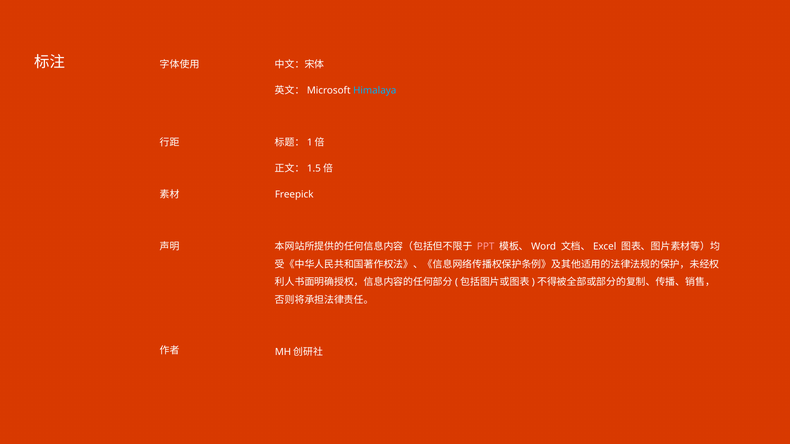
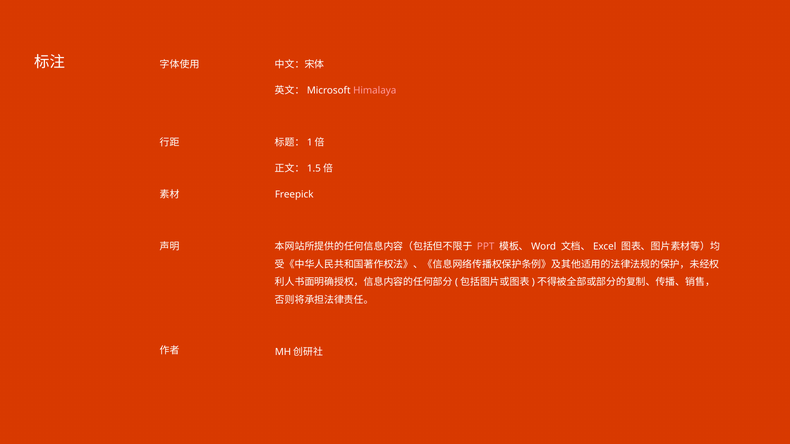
Himalaya colour: light blue -> pink
